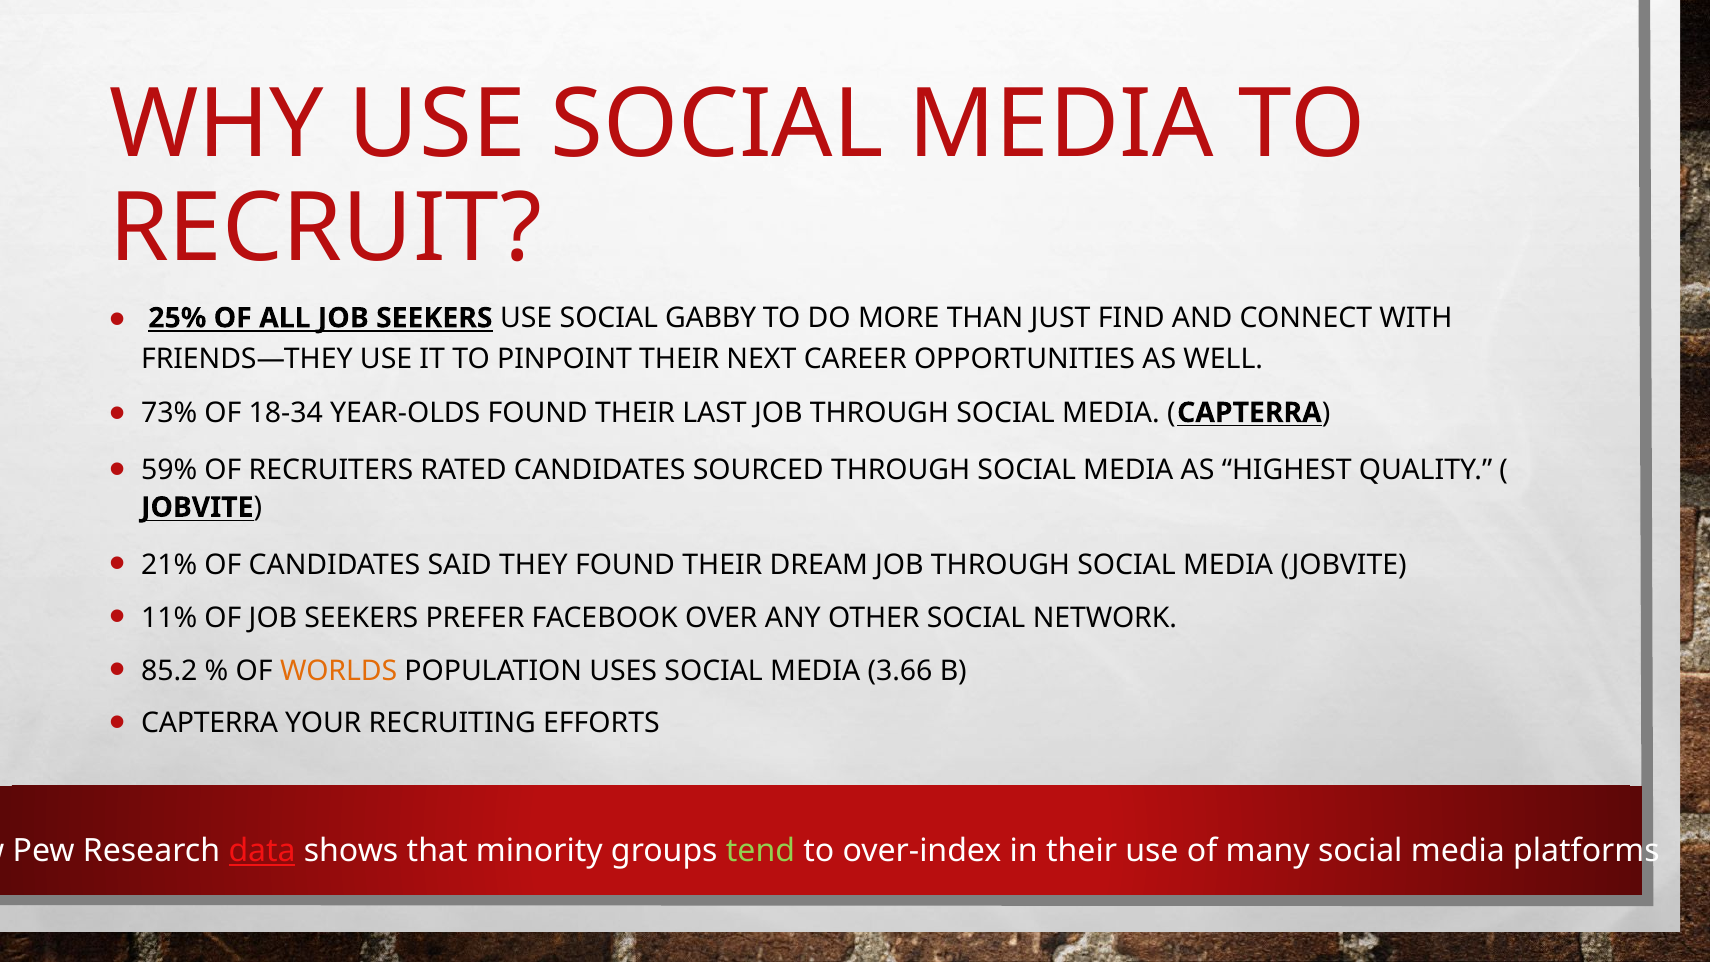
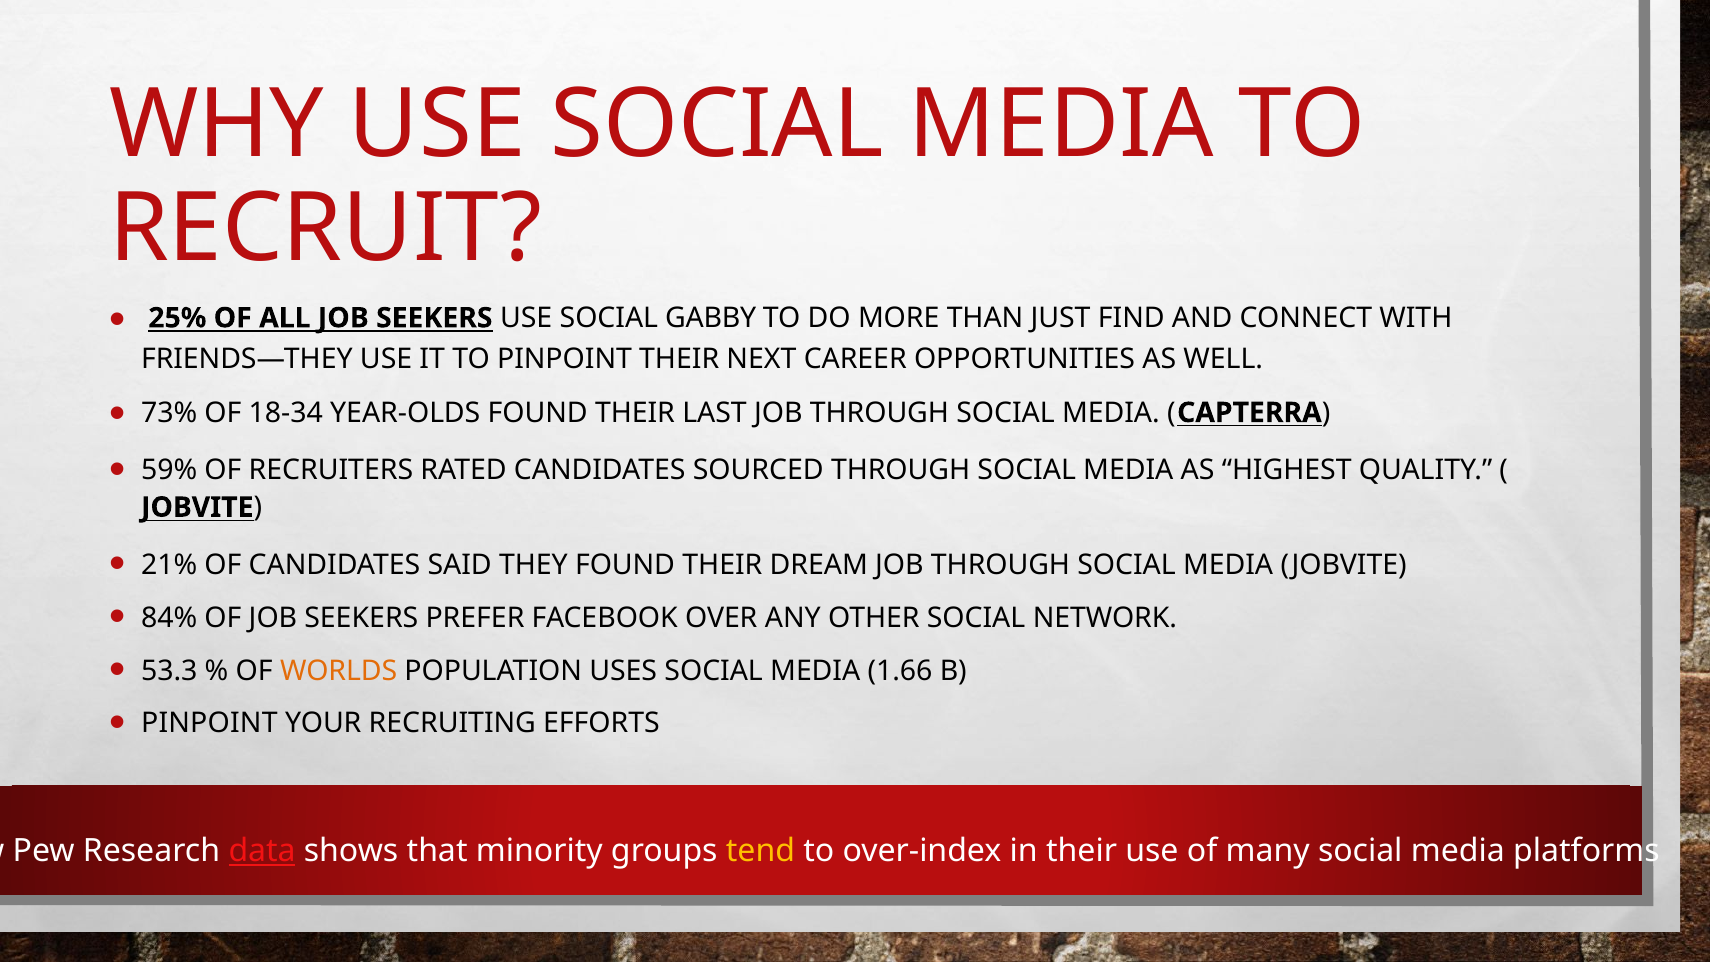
11%: 11% -> 84%
85.2: 85.2 -> 53.3
3.66: 3.66 -> 1.66
CAPTERRA at (210, 723): CAPTERRA -> PINPOINT
tend colour: light green -> yellow
